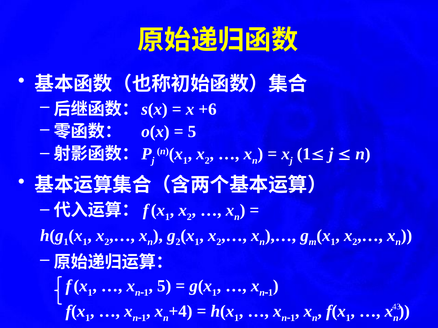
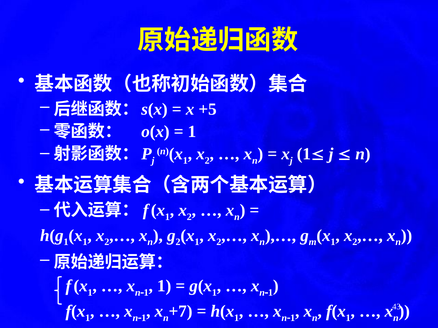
+6: +6 -> +5
5 at (192, 132): 5 -> 1
5 at (164, 286): 5 -> 1
+4: +4 -> +7
